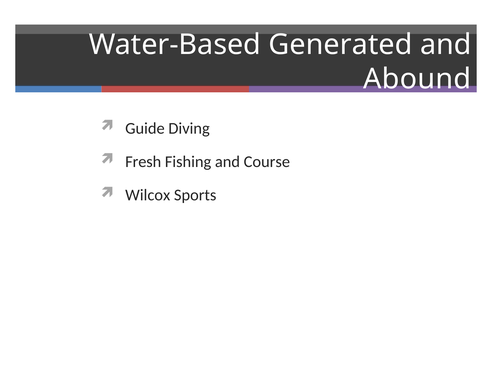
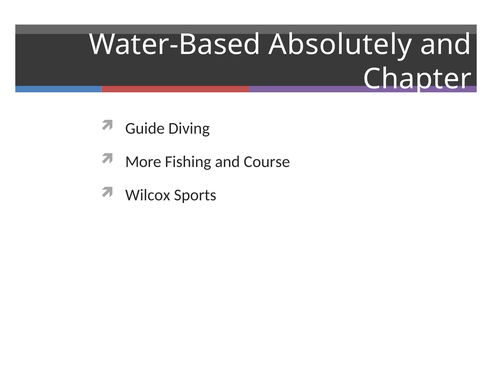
Generated: Generated -> Absolutely
Abound: Abound -> Chapter
Fresh: Fresh -> More
